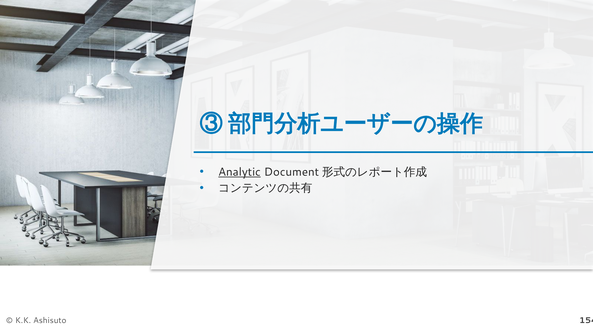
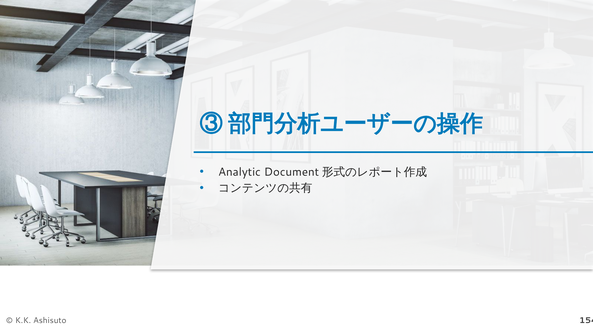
Analytic underline: present -> none
